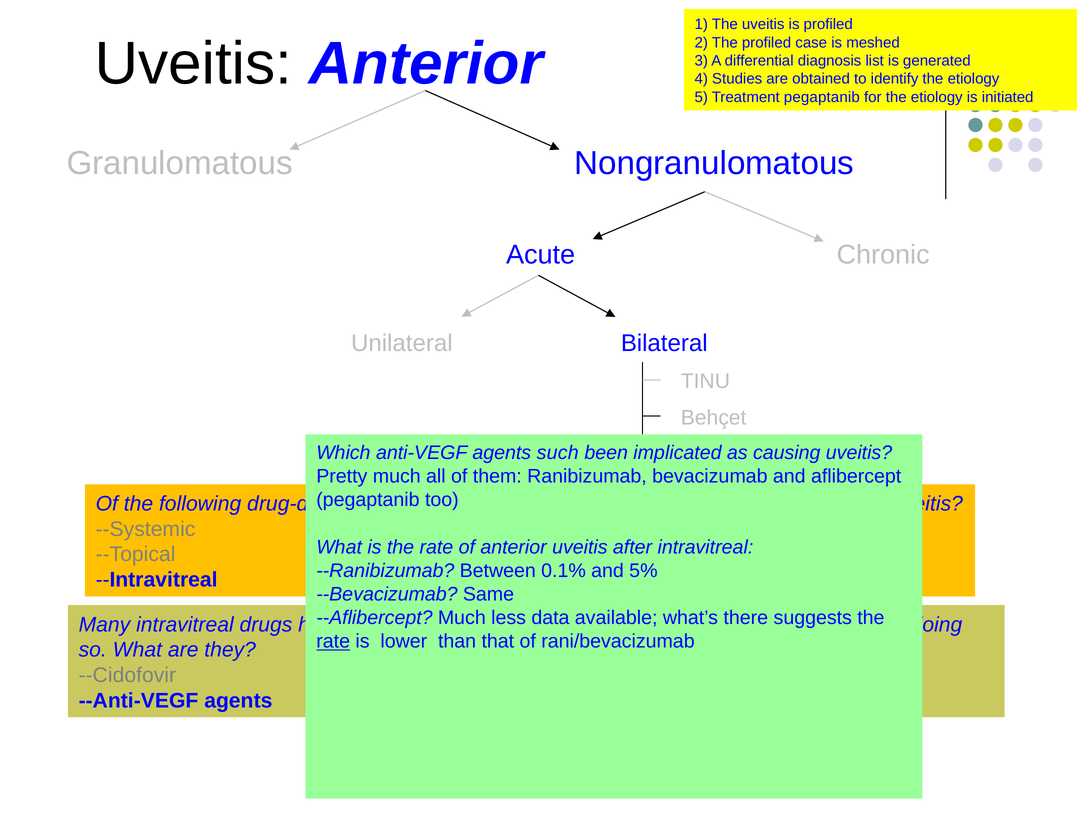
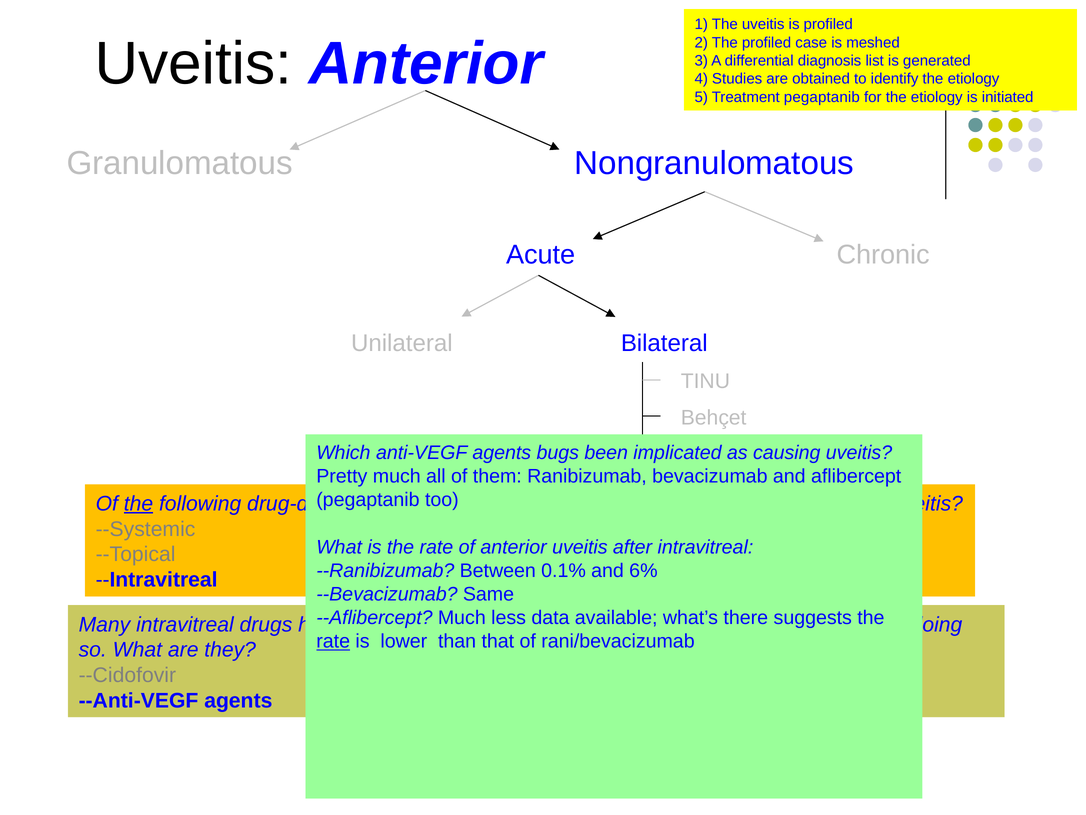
such: such -> bugs
the at (138, 503) underline: none -> present
5%: 5% -> 6%
